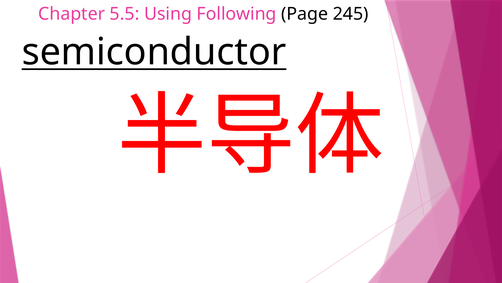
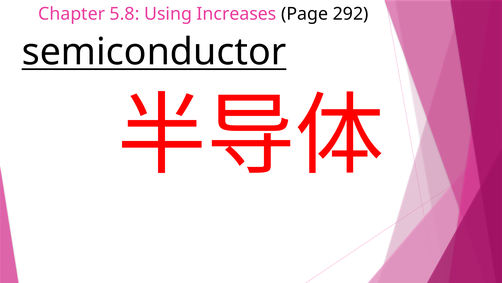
5.5: 5.5 -> 5.8
Following: Following -> Increases
245: 245 -> 292
